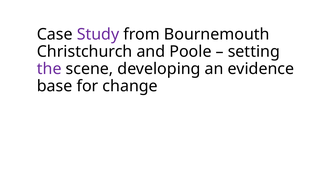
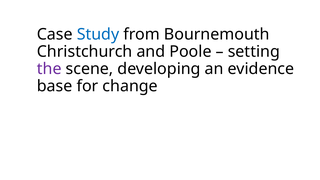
Study colour: purple -> blue
